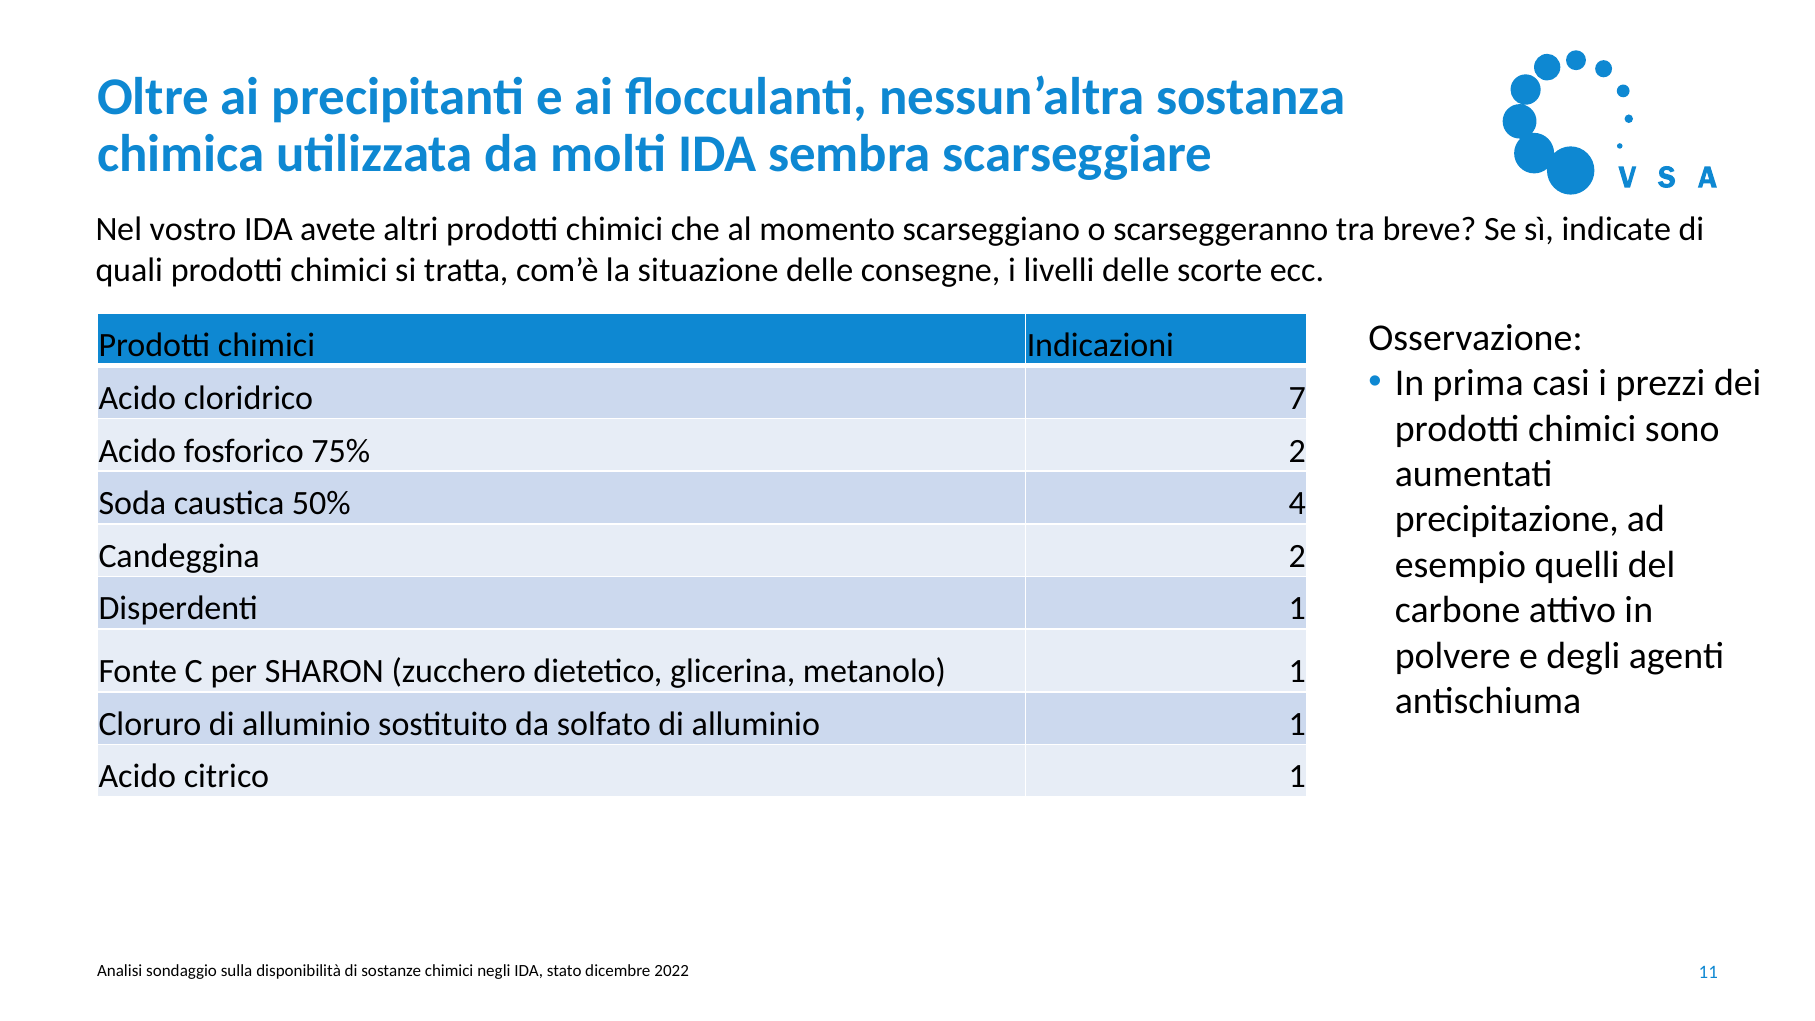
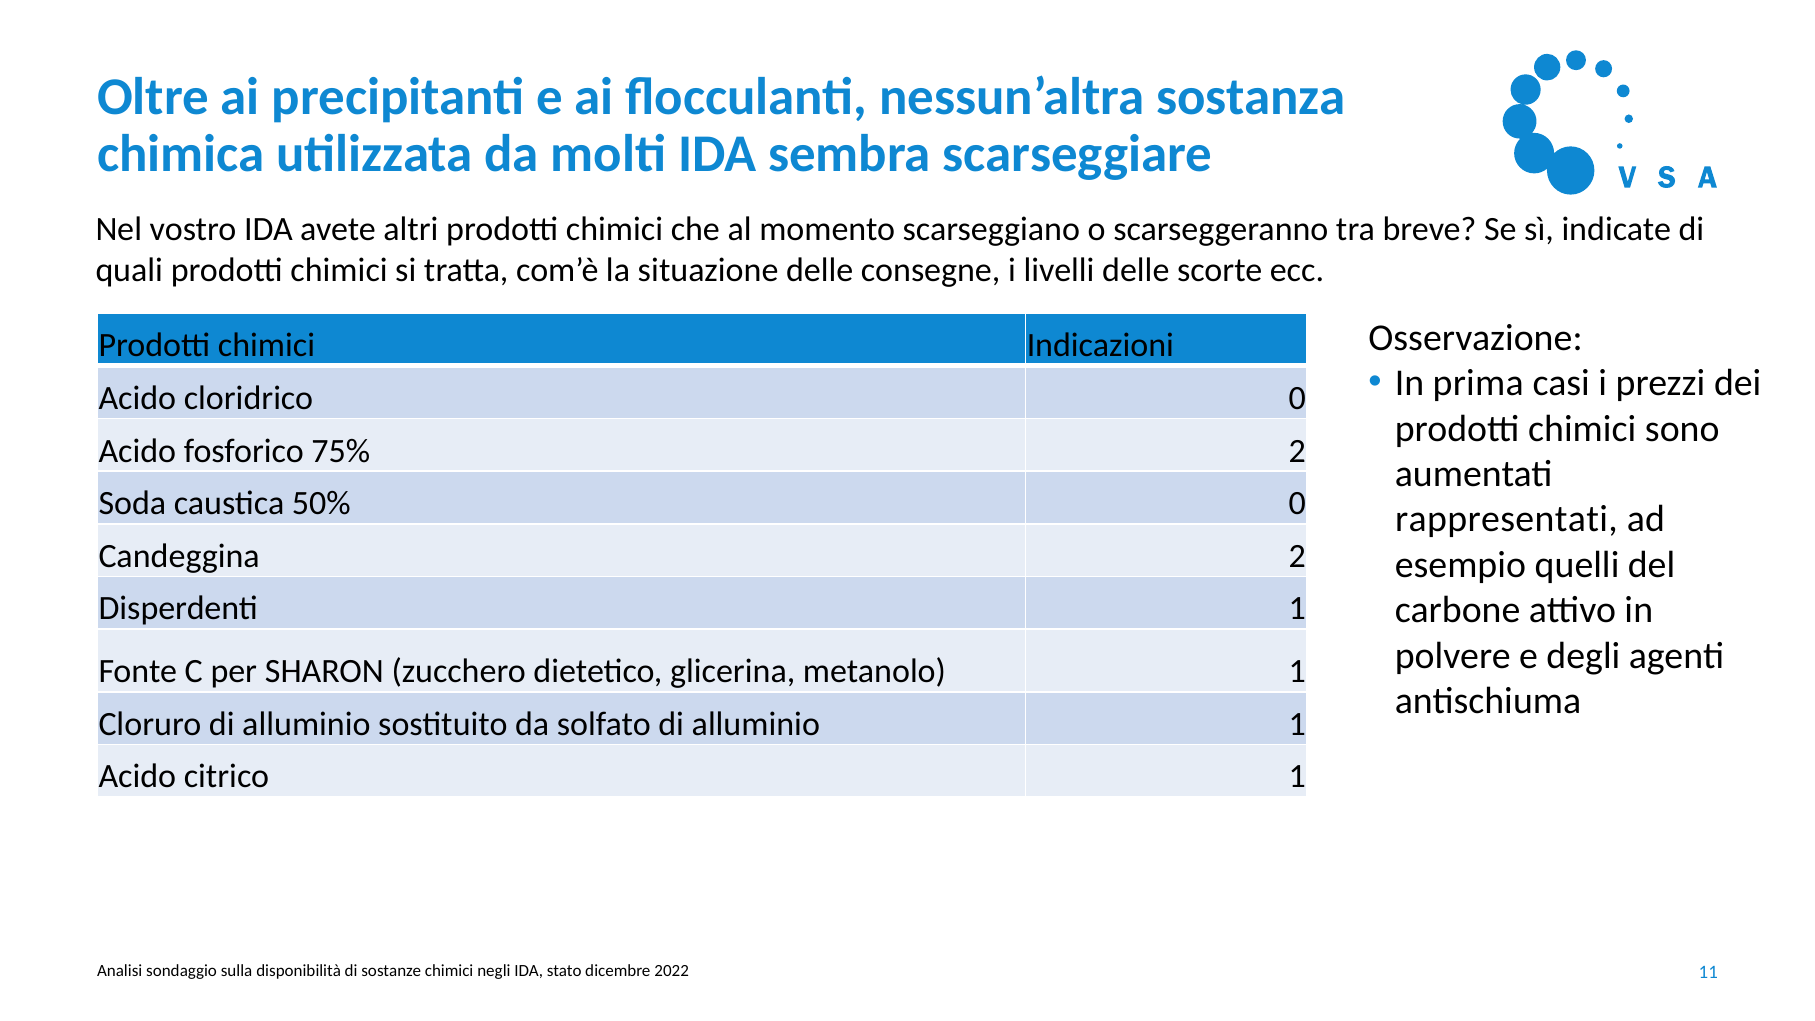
cloridrico 7: 7 -> 0
50% 4: 4 -> 0
precipitazione: precipitazione -> rappresentati
